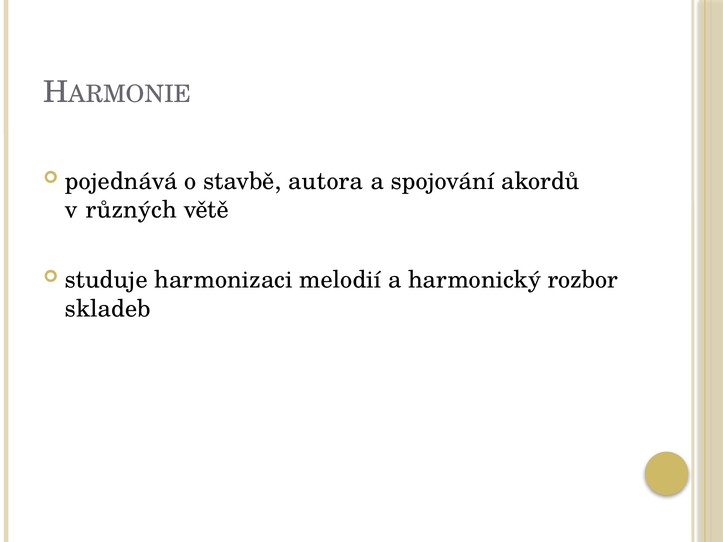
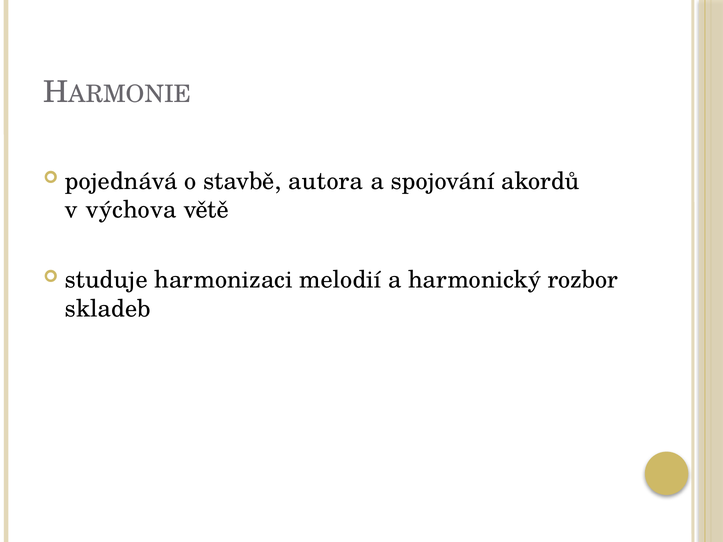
různých: různých -> výchova
